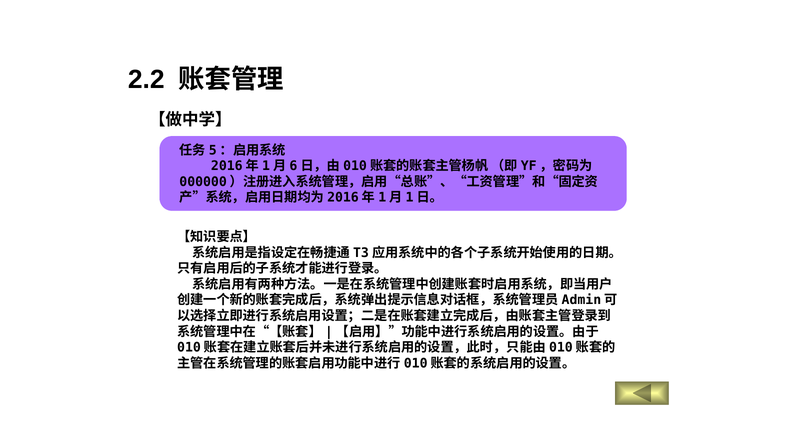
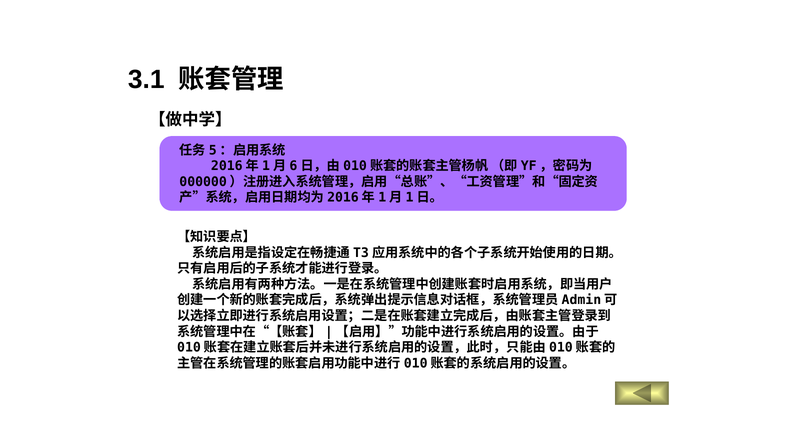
2.2: 2.2 -> 3.1
